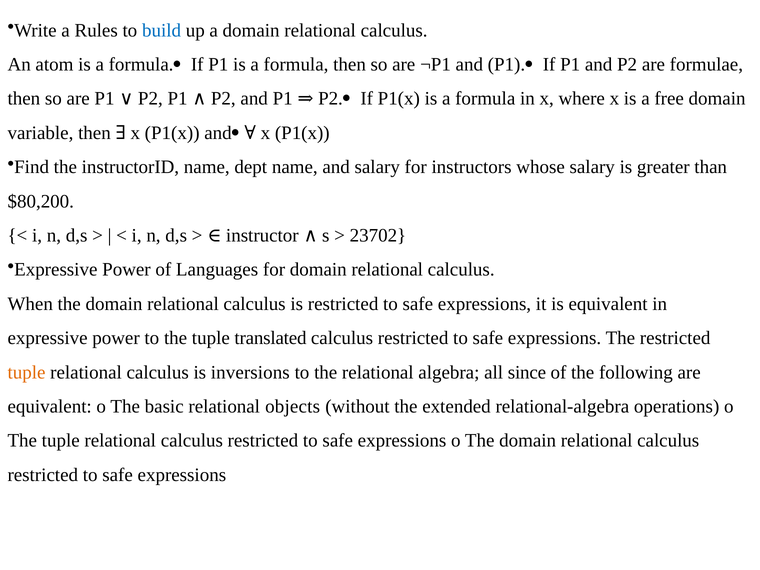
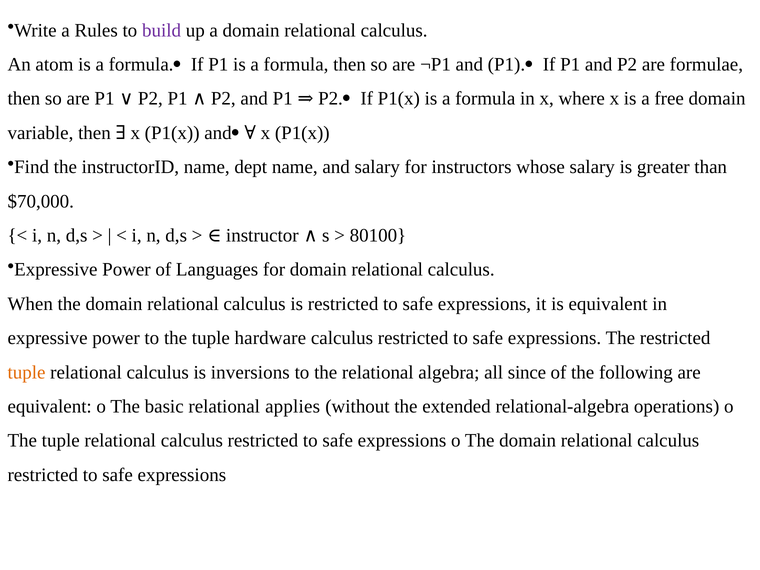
build colour: blue -> purple
$80,200: $80,200 -> $70,000
23702: 23702 -> 80100
translated: translated -> hardware
objects: objects -> applies
